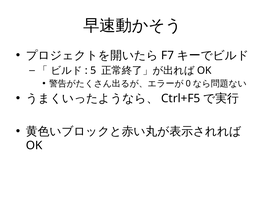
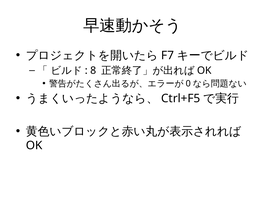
5: 5 -> 8
